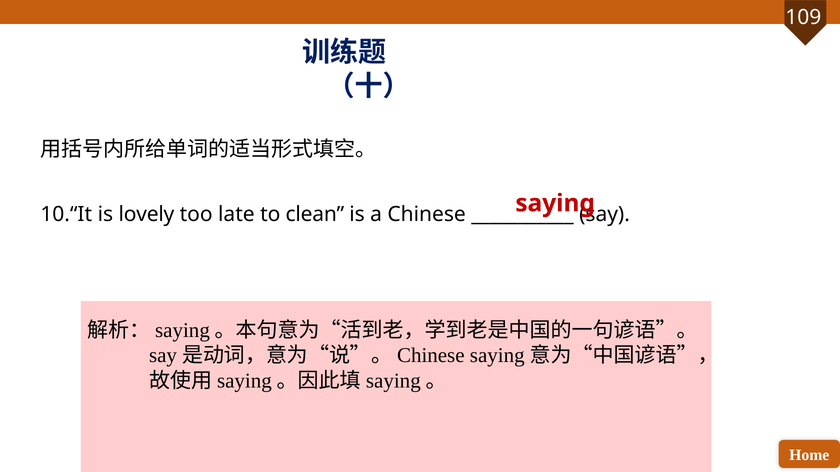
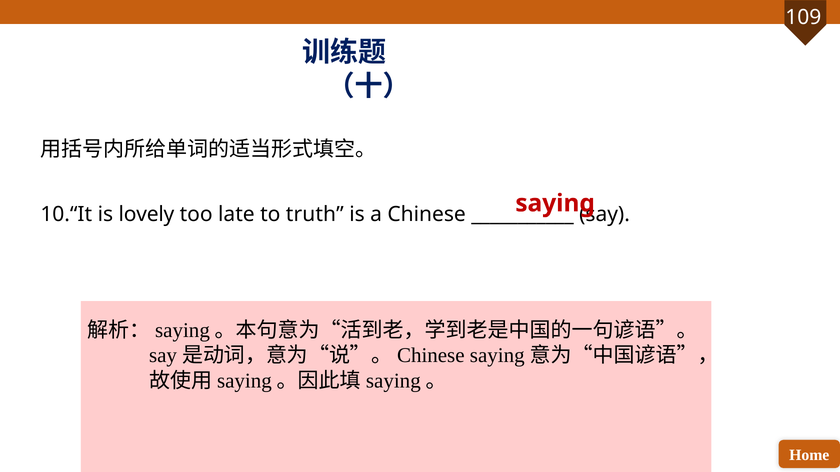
clean: clean -> truth
